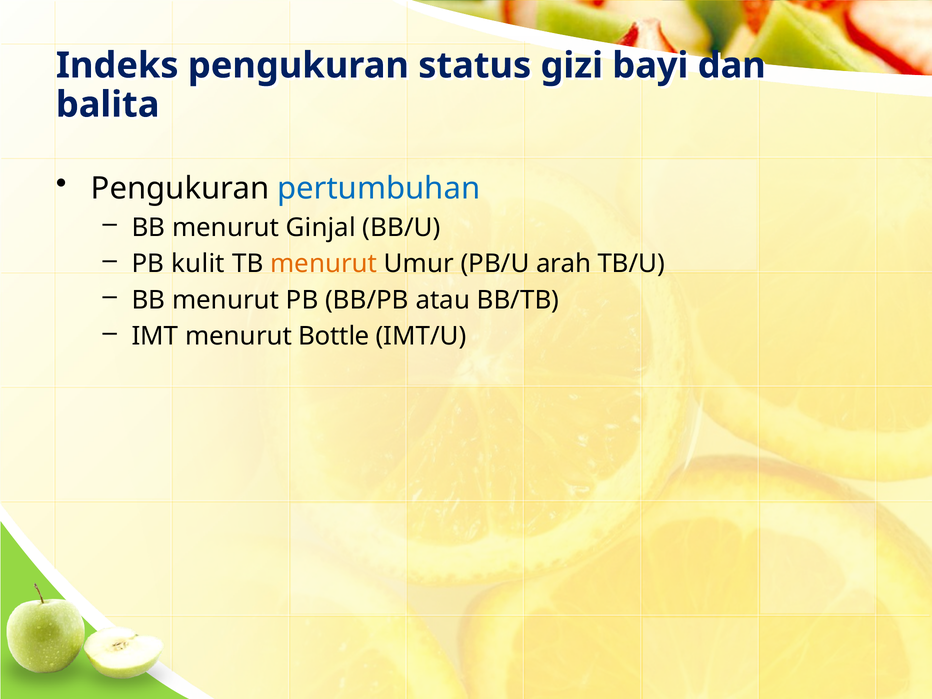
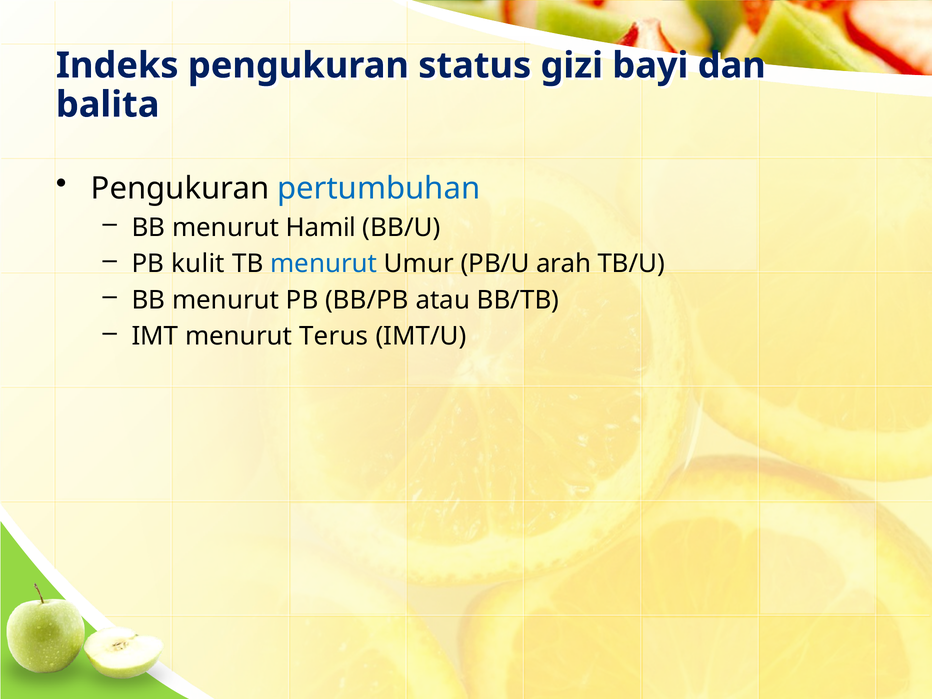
Ginjal: Ginjal -> Hamil
menurut at (324, 264) colour: orange -> blue
Bottle: Bottle -> Terus
